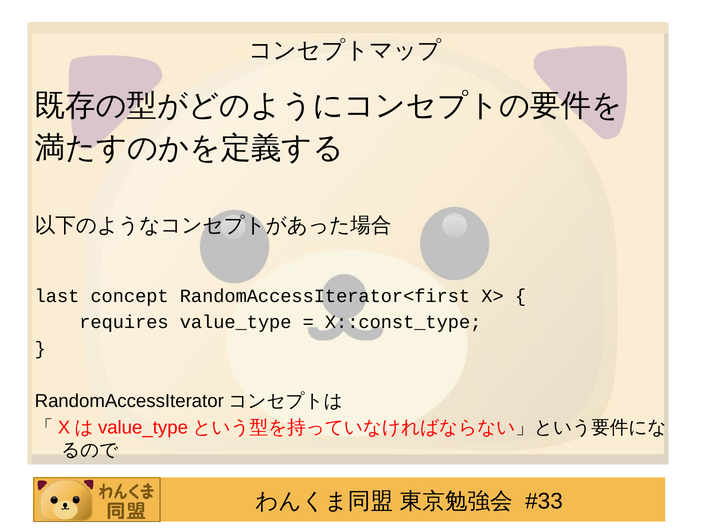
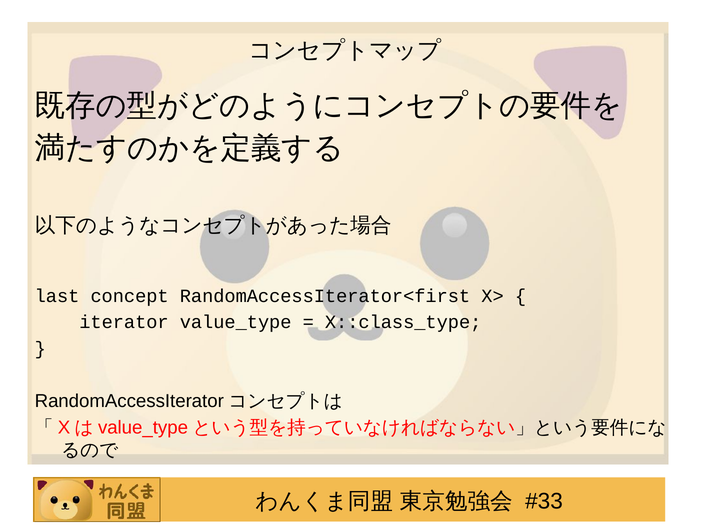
requires: requires -> iterator
X::const_type: X::const_type -> X::class_type
